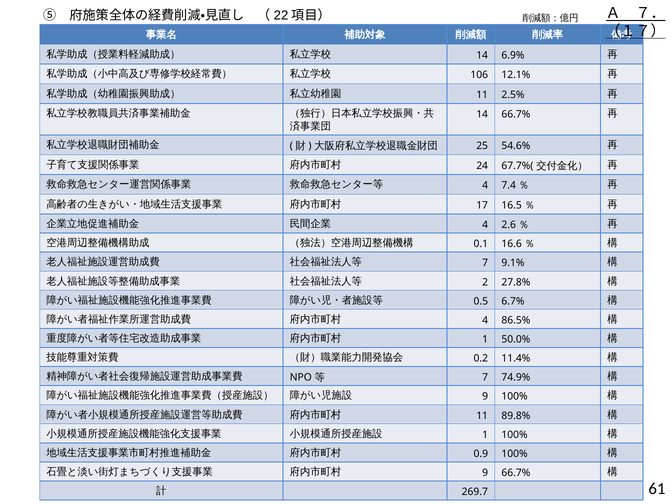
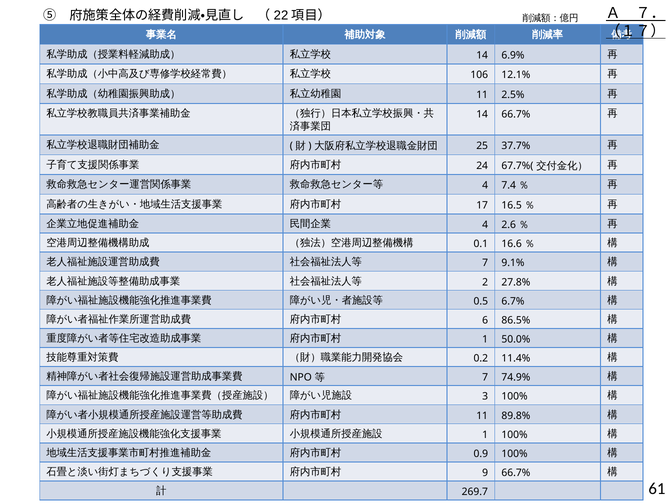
54.6%: 54.6% -> 37.7%
4 at (485, 320): 4 -> 6
9 at (485, 397): 9 -> 3
